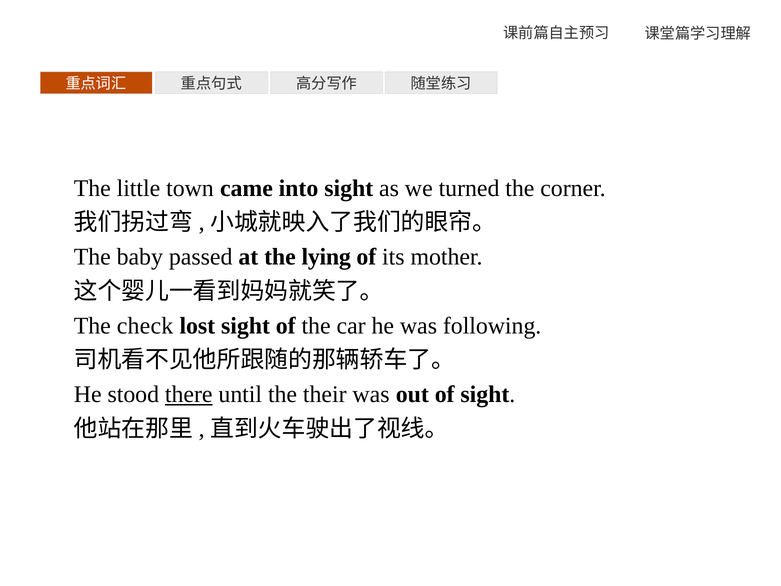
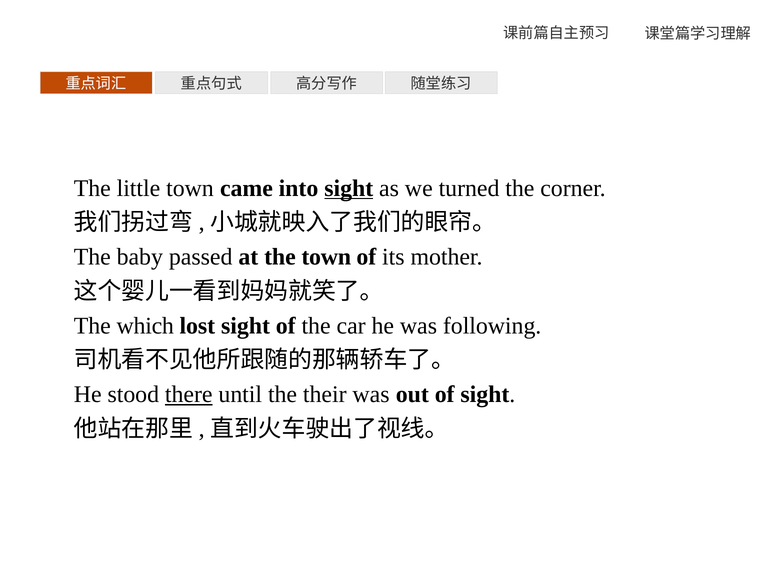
sight at (349, 188) underline: none -> present
the lying: lying -> town
check: check -> which
